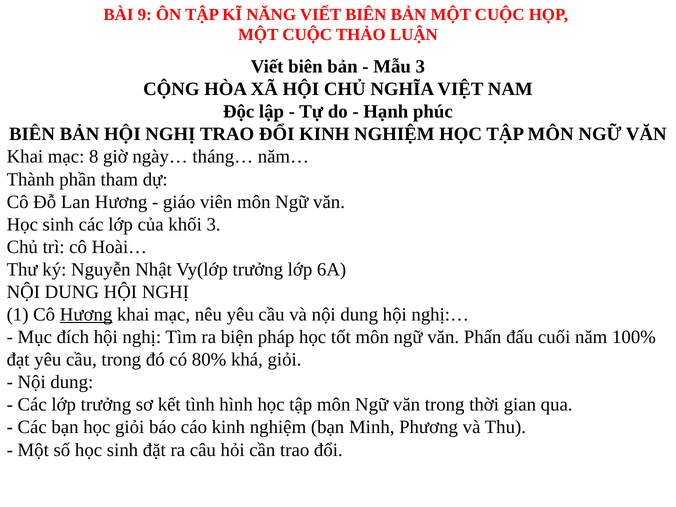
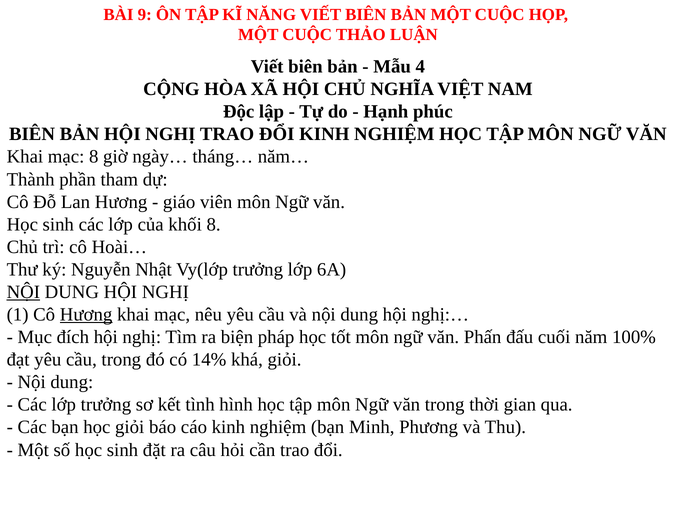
Mẫu 3: 3 -> 4
khối 3: 3 -> 8
NỘI at (23, 292) underline: none -> present
80%: 80% -> 14%
